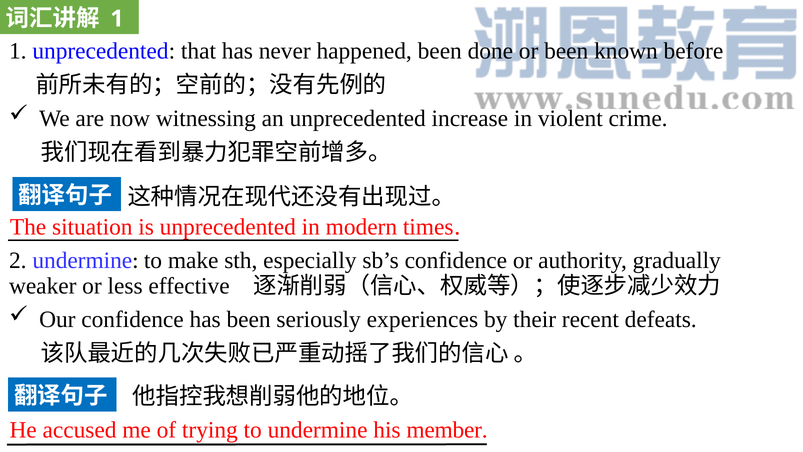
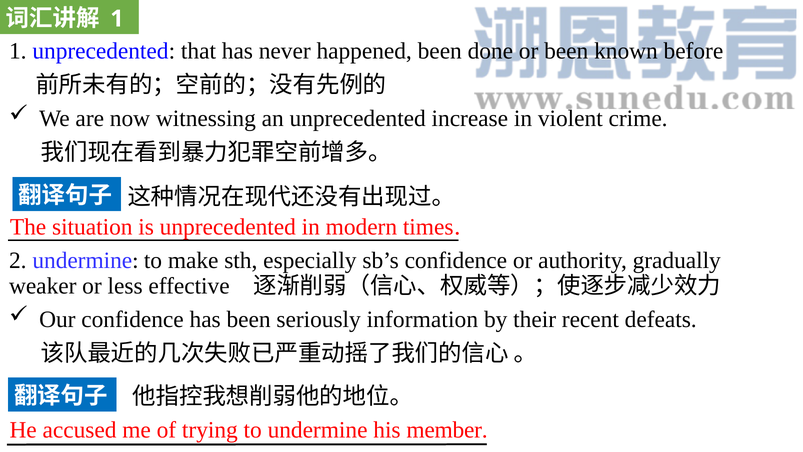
experiences: experiences -> information
